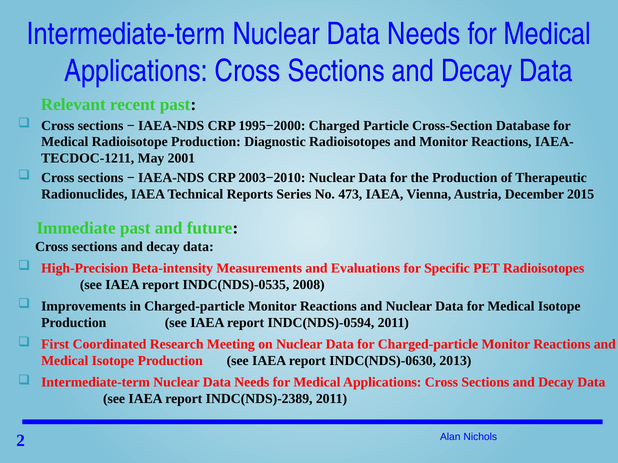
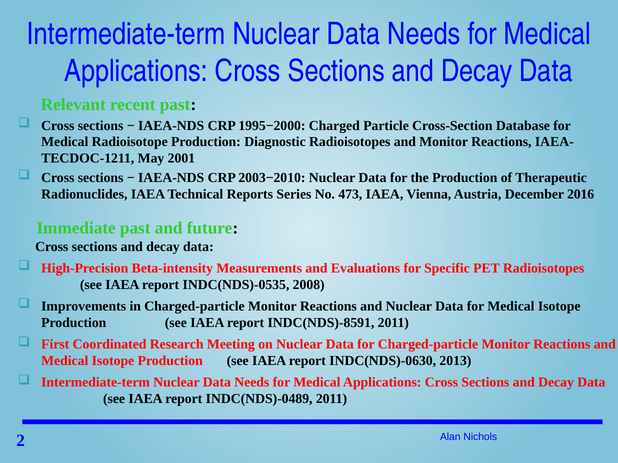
2015: 2015 -> 2016
INDC(NDS)-0594: INDC(NDS)-0594 -> INDC(NDS)-8591
INDC(NDS)-2389: INDC(NDS)-2389 -> INDC(NDS)-0489
